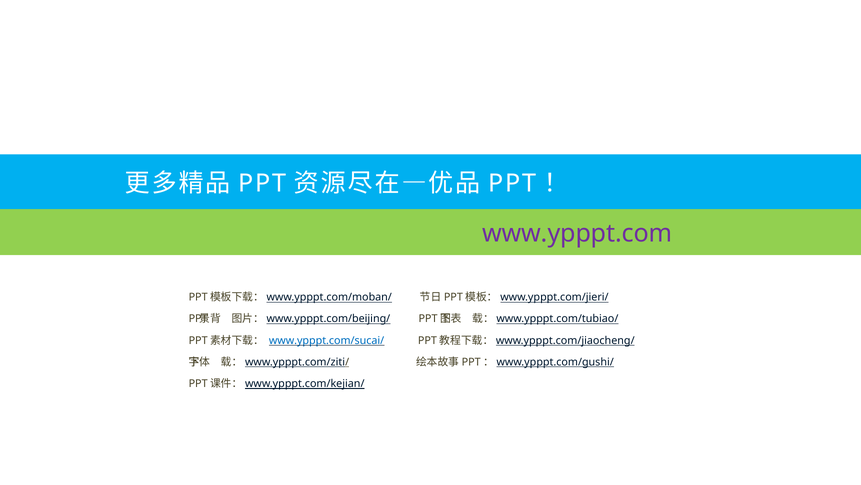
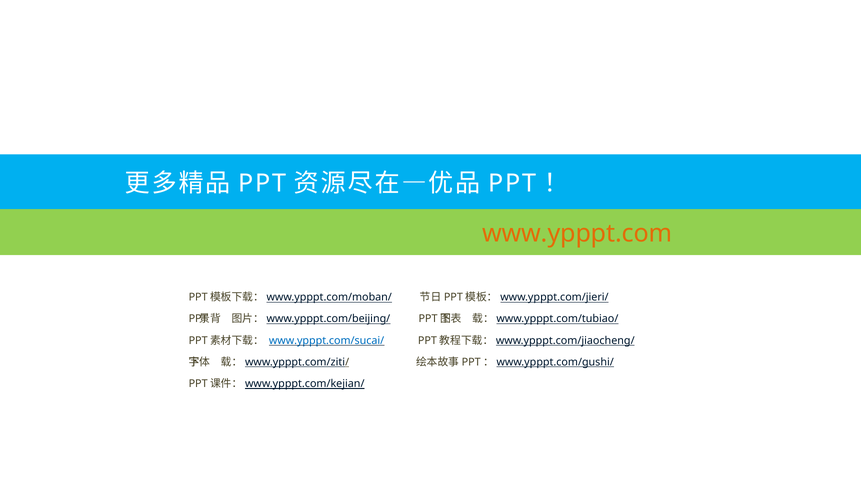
www.ypppt.com colour: purple -> orange
